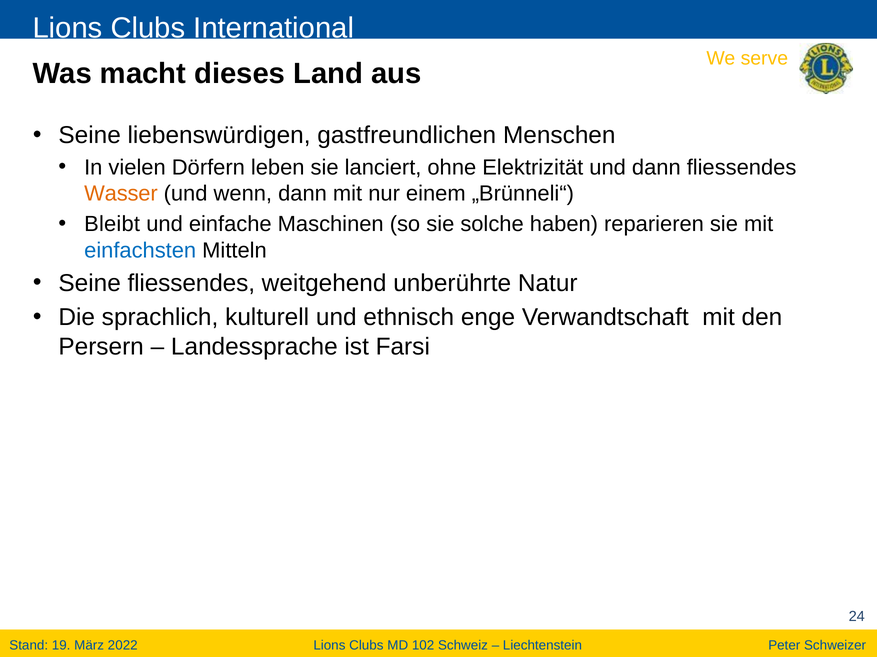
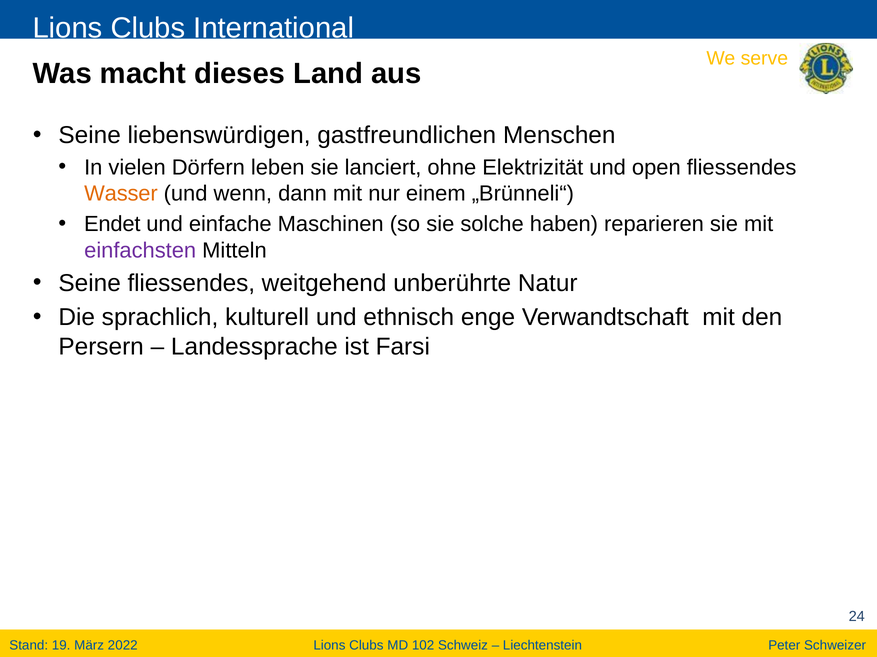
und dann: dann -> open
Bleibt: Bleibt -> Endet
einfachsten colour: blue -> purple
